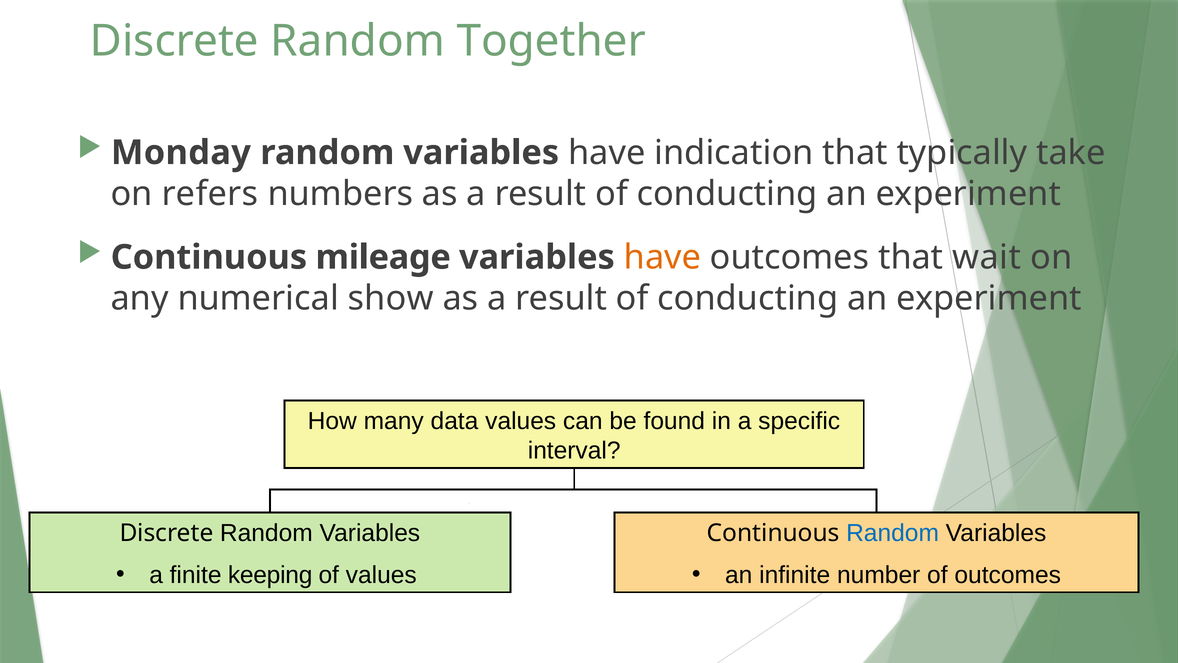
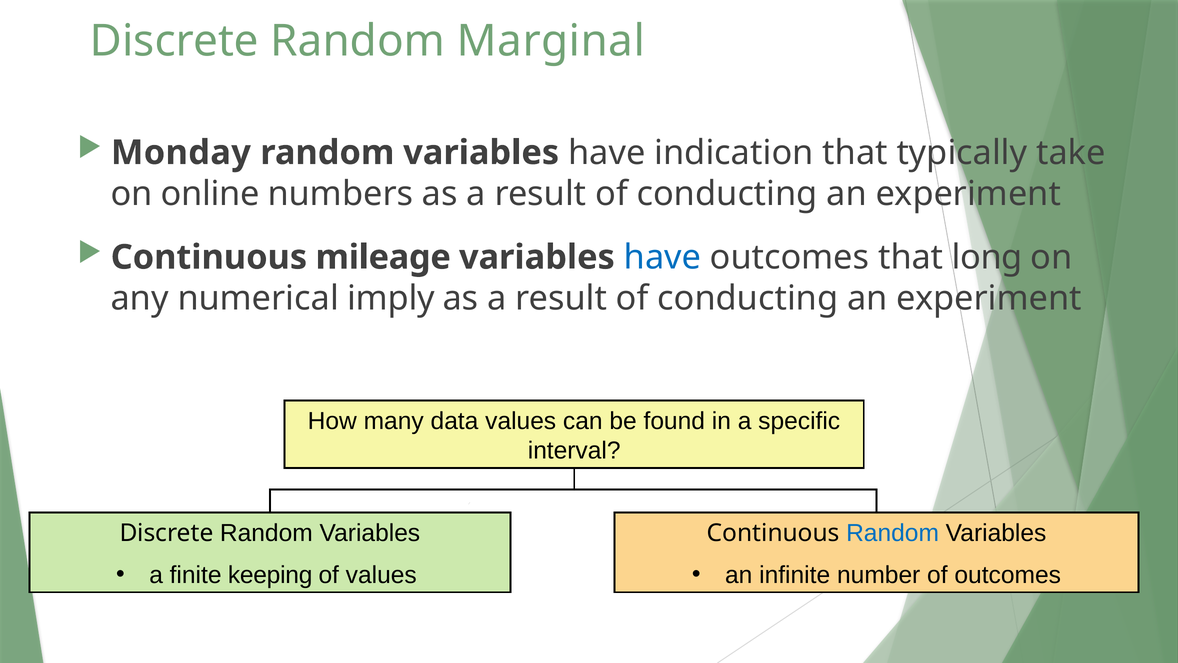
Together: Together -> Marginal
refers: refers -> online
have at (662, 257) colour: orange -> blue
wait: wait -> long
show: show -> imply
